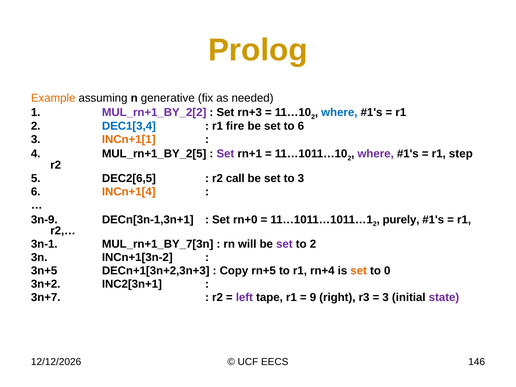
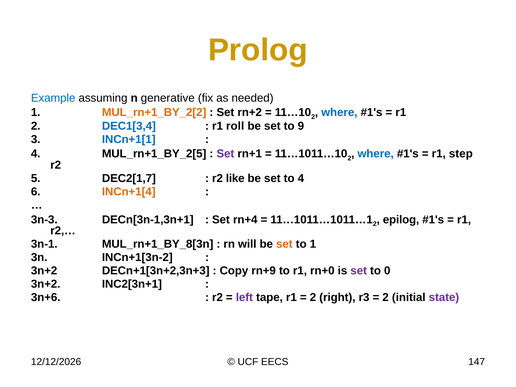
Example colour: orange -> blue
MUL_rn+1_BY_2[2 colour: purple -> orange
rn+3: rn+3 -> rn+2
fire: fire -> roll
to 6: 6 -> 9
INCn+1[1 colour: orange -> blue
where at (376, 154) colour: purple -> blue
DEC2[6,5: DEC2[6,5 -> DEC2[1,7
call: call -> like
to 3: 3 -> 4
3n-9: 3n-9 -> 3n-3
rn+0: rn+0 -> rn+4
purely: purely -> epilog
MUL_rn+1_BY_7[3n: MUL_rn+1_BY_7[3n -> MUL_rn+1_BY_8[3n
set at (284, 244) colour: purple -> orange
to 2: 2 -> 1
3n+5 at (44, 271): 3n+5 -> 3n+2
rn+5: rn+5 -> rn+9
rn+4: rn+4 -> rn+0
set at (359, 271) colour: orange -> purple
3n+7: 3n+7 -> 3n+6
9 at (313, 297): 9 -> 2
3 at (386, 297): 3 -> 2
146: 146 -> 147
